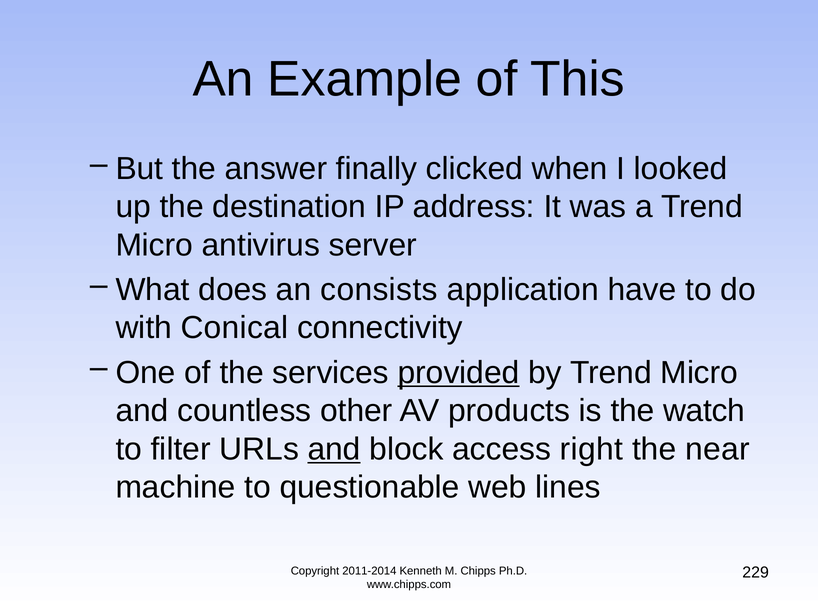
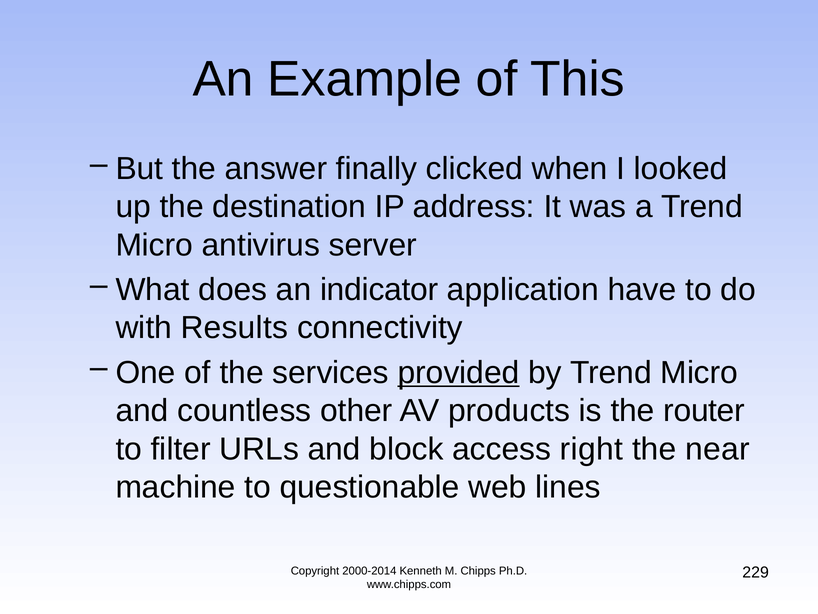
consists: consists -> indicator
Conical: Conical -> Results
watch: watch -> router
and at (334, 449) underline: present -> none
2011-2014: 2011-2014 -> 2000-2014
